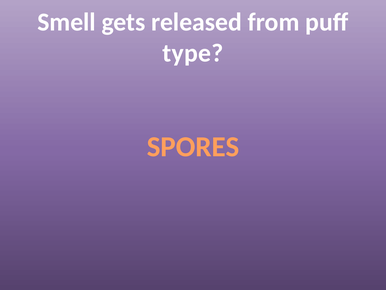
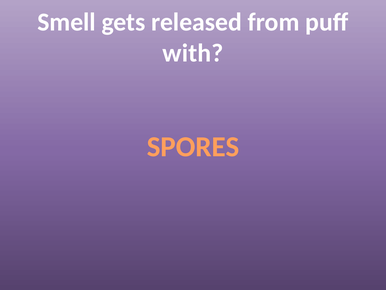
type: type -> with
